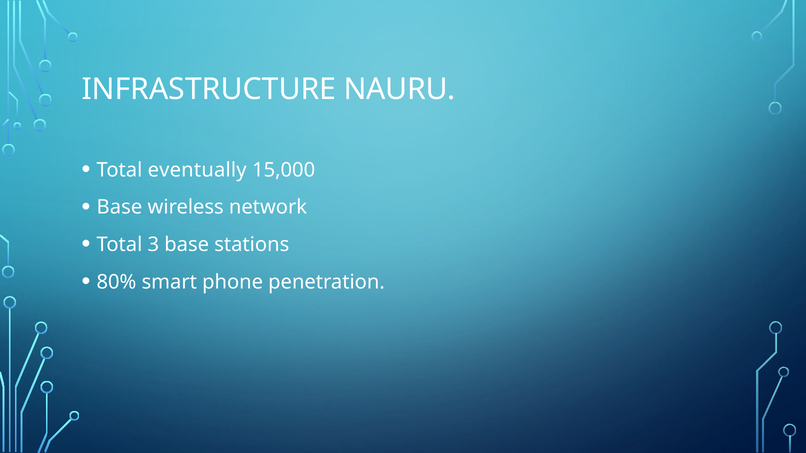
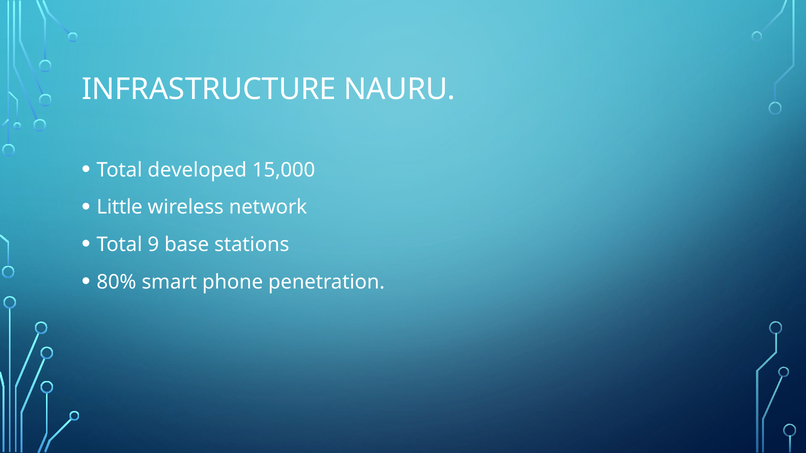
eventually: eventually -> developed
Base at (119, 207): Base -> Little
3: 3 -> 9
